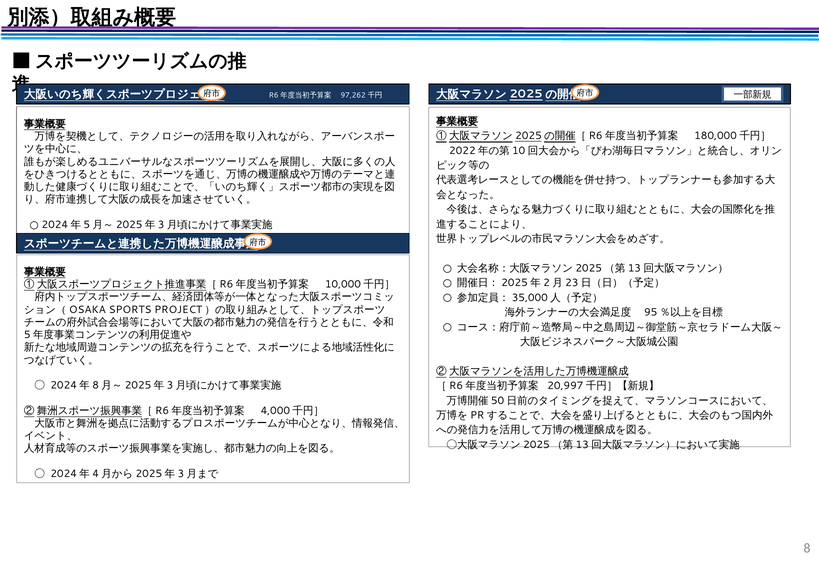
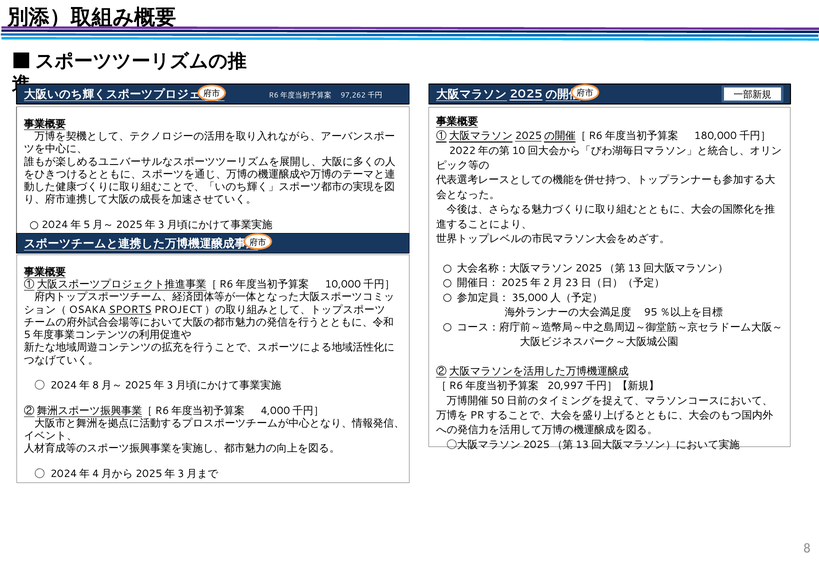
SPORTS underline: none -> present
